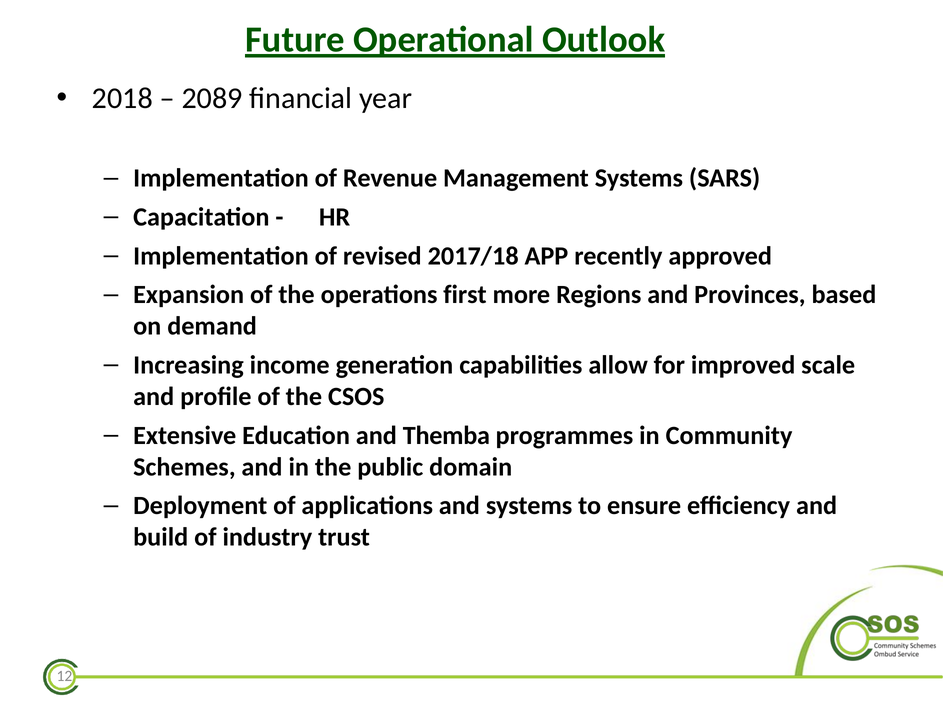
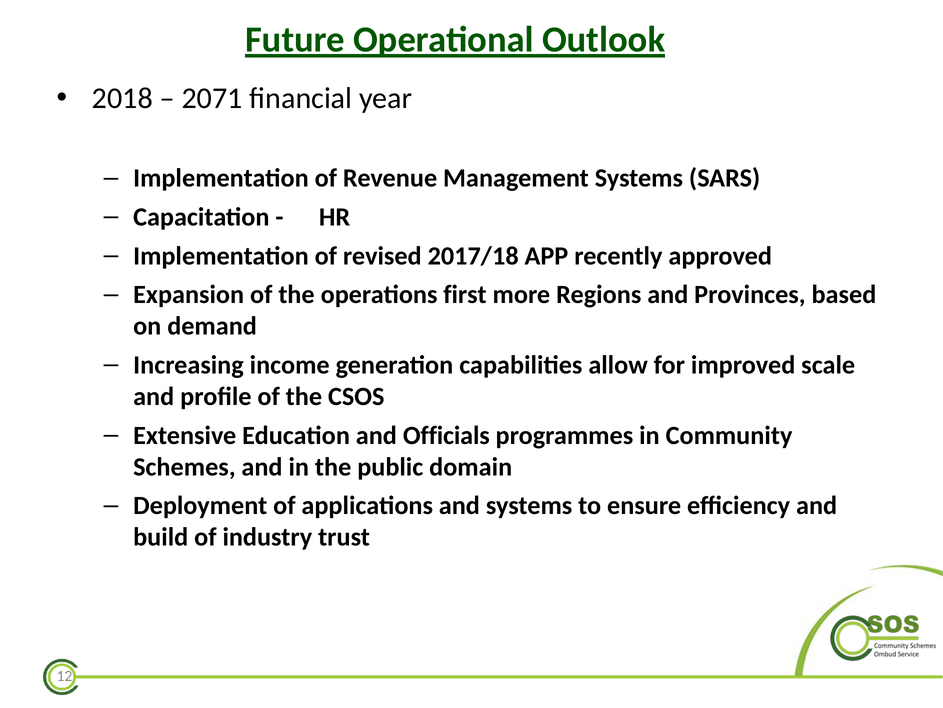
2089: 2089 -> 2071
Themba: Themba -> Officials
